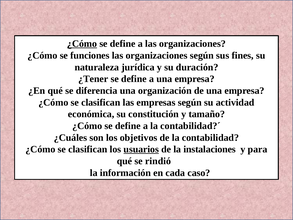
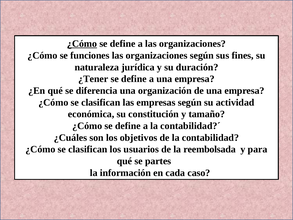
usuarios underline: present -> none
instalaciones: instalaciones -> reembolsada
rindió: rindió -> partes
